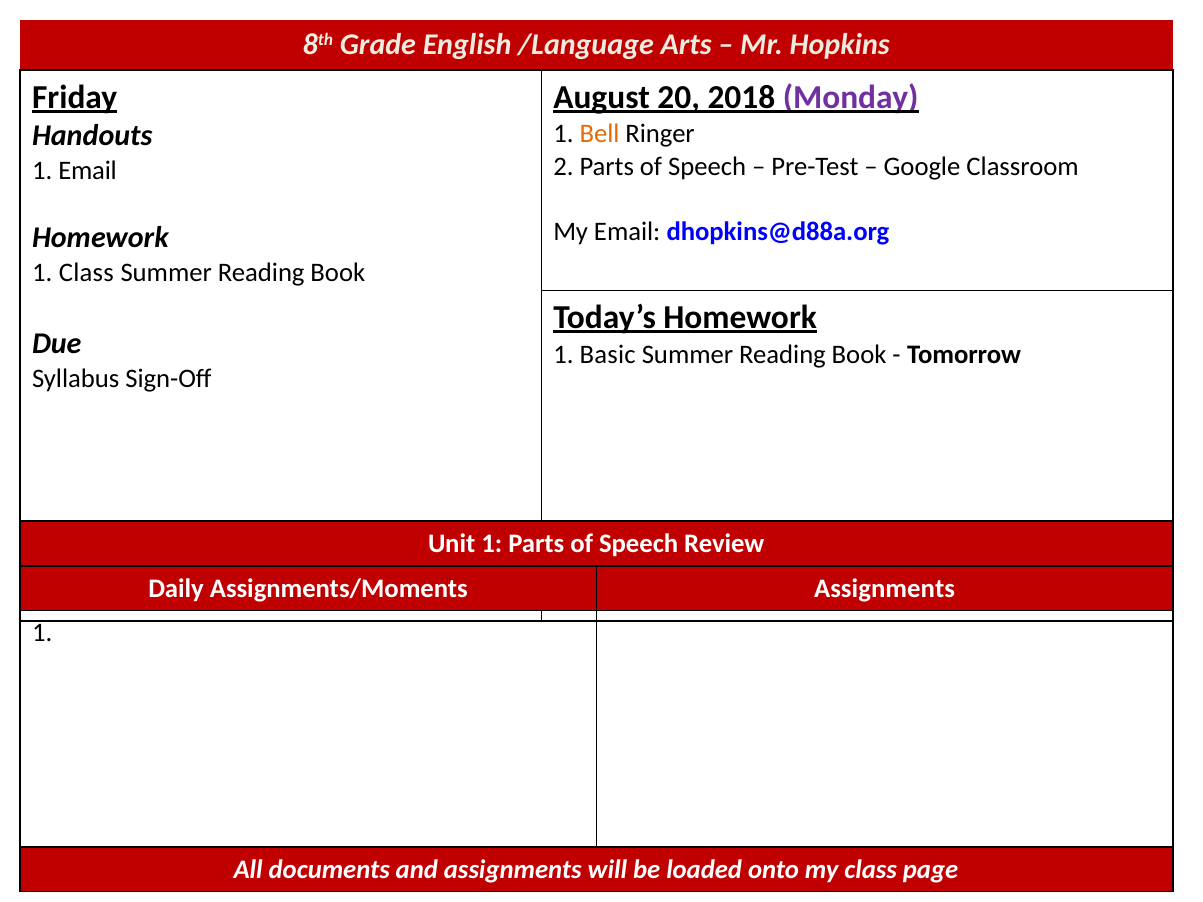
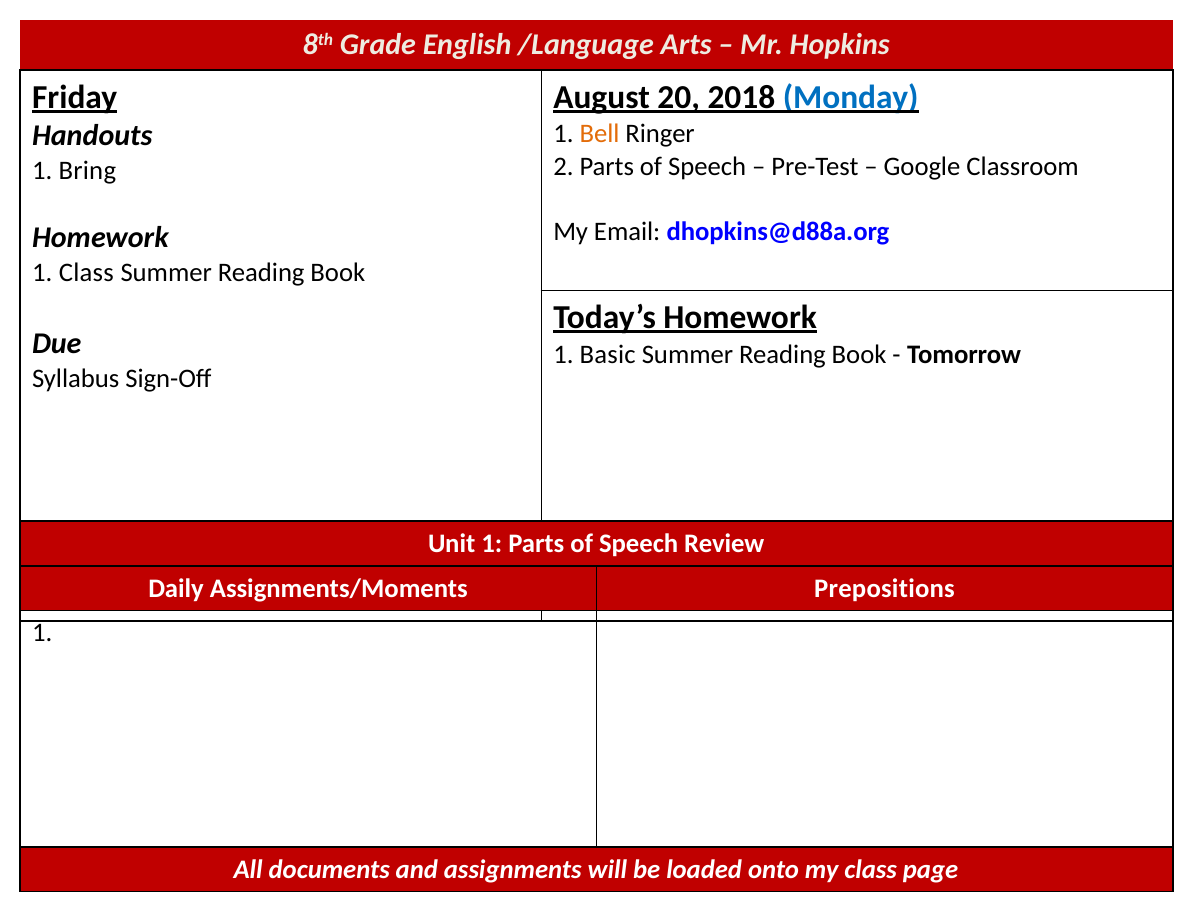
Monday colour: purple -> blue
1 Email: Email -> Bring
Assignments/Moments Assignments: Assignments -> Prepositions
